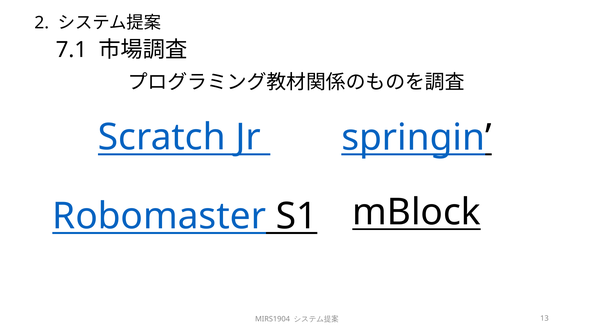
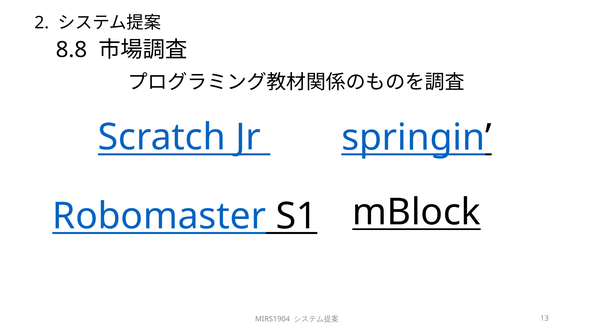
7.1: 7.1 -> 8.8
